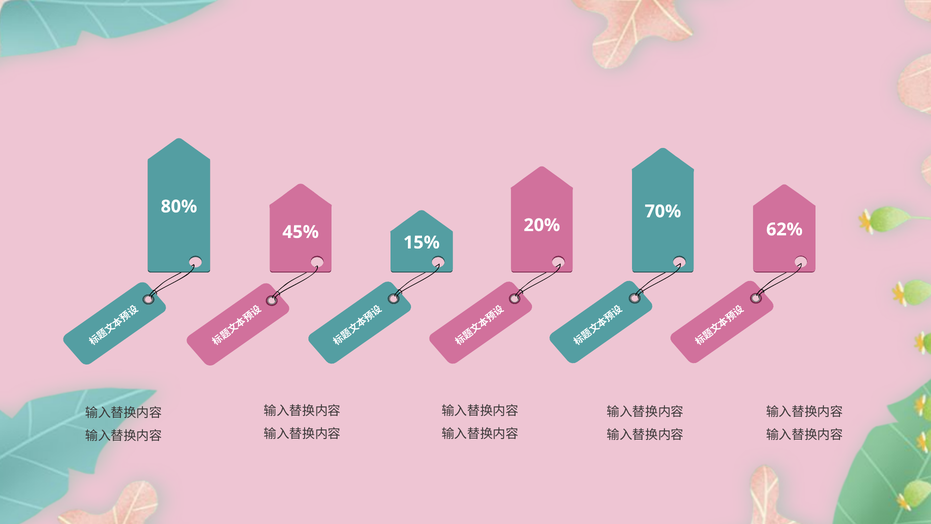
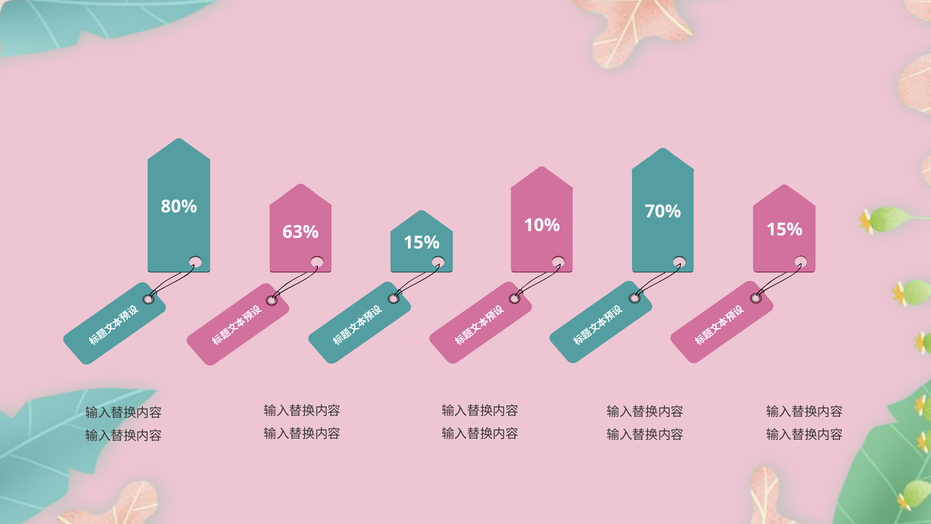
20%: 20% -> 10%
62% at (784, 229): 62% -> 15%
45%: 45% -> 63%
